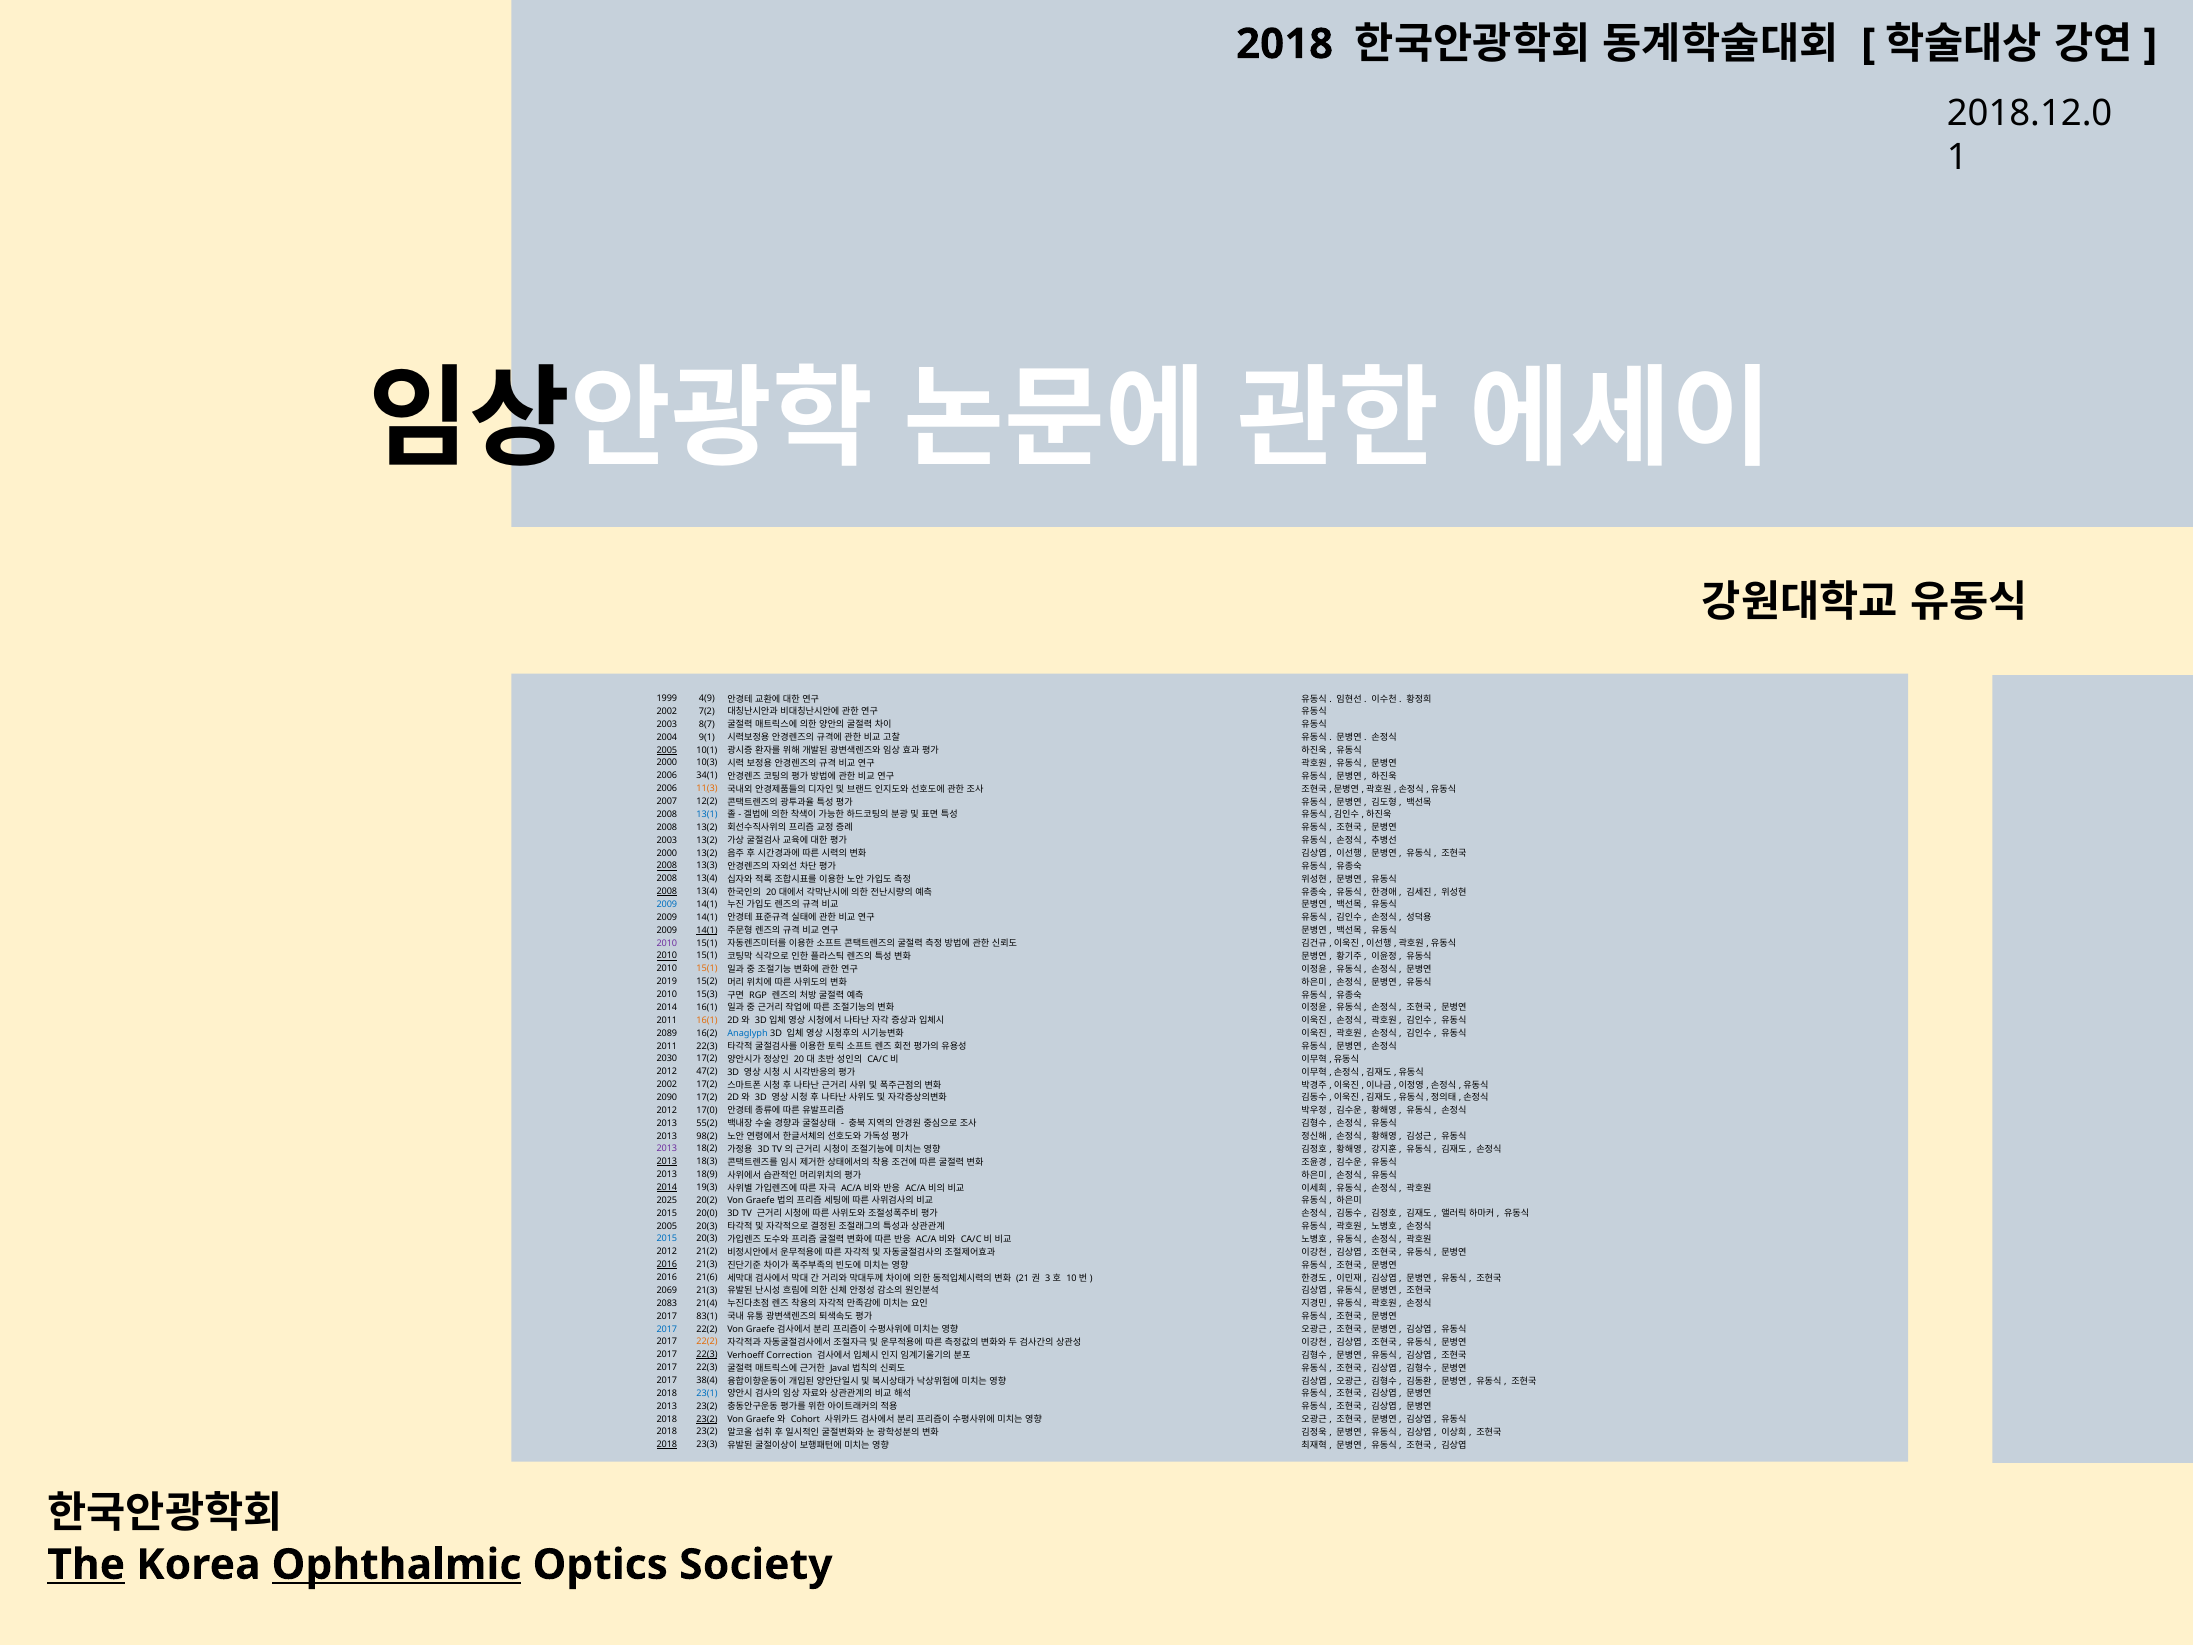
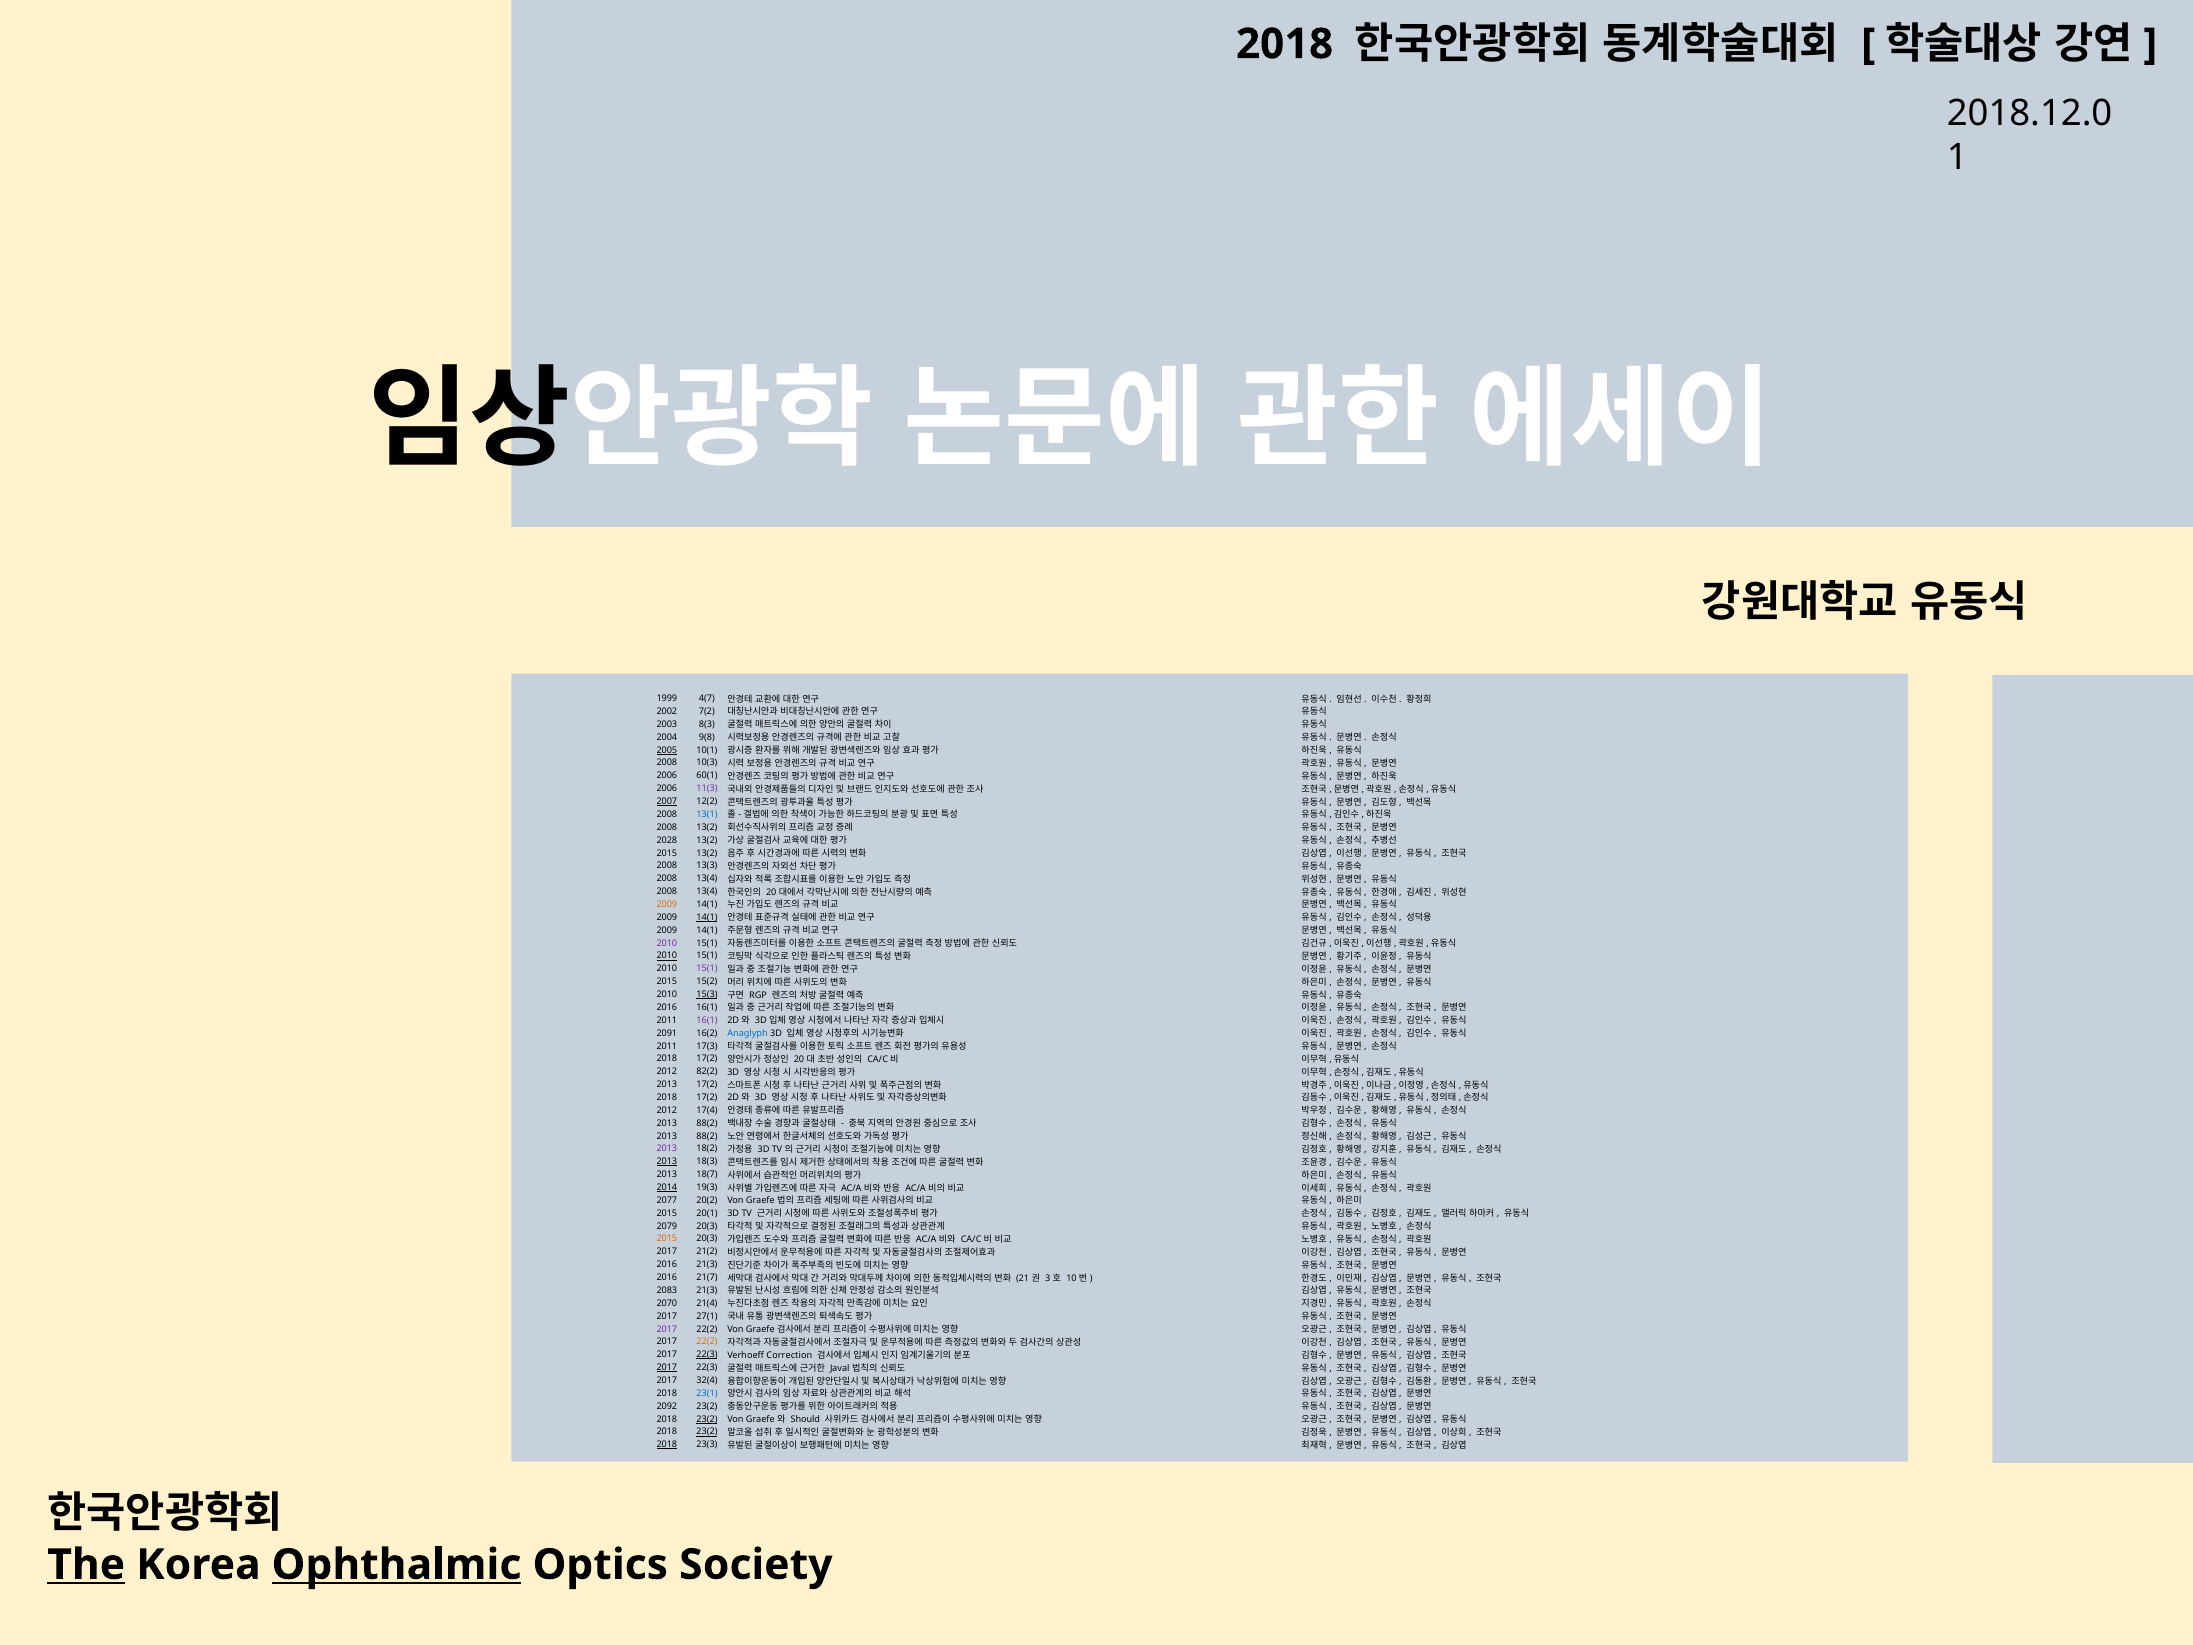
4(9: 4(9 -> 4(7
8(7: 8(7 -> 8(3
9(1: 9(1 -> 9(8
2000 at (667, 763): 2000 -> 2008
34(1: 34(1 -> 60(1
11(3 colour: orange -> purple
2007 underline: none -> present
2003 at (667, 840): 2003 -> 2028
2000 at (667, 853): 2000 -> 2015
2008 at (667, 866) underline: present -> none
2008 at (667, 891) underline: present -> none
2009 at (667, 904) colour: blue -> orange
14(1 at (707, 917) underline: none -> present
14(1 at (707, 930) underline: present -> none
15(1 at (707, 969) colour: orange -> purple
2019 at (667, 981): 2019 -> 2015
15(3 underline: none -> present
2014 at (667, 1007): 2014 -> 2016
16(1 at (707, 1020) colour: orange -> purple
2089: 2089 -> 2091
2011 22(3: 22(3 -> 17(3
2030 at (667, 1059): 2030 -> 2018
47(2: 47(2 -> 82(2
2002 at (667, 1084): 2002 -> 2013
2090 at (667, 1097): 2090 -> 2018
17(0: 17(0 -> 17(4
55(2 at (707, 1123): 55(2 -> 88(2
98(2 at (707, 1136): 98(2 -> 88(2
18(9: 18(9 -> 18(7
2025: 2025 -> 2077
20(0: 20(0 -> 20(1
2005 at (667, 1226): 2005 -> 2079
2015 at (667, 1239) colour: blue -> orange
2012 at (667, 1252): 2012 -> 2017
2016 at (667, 1265) underline: present -> none
21(6: 21(6 -> 21(7
2069: 2069 -> 2083
2083: 2083 -> 2070
83(1: 83(1 -> 27(1
2017 at (667, 1329) colour: blue -> purple
2017 at (667, 1367) underline: none -> present
38(4: 38(4 -> 32(4
2013 at (667, 1406): 2013 -> 2092
Cohort: Cohort -> Should
23(2 at (707, 1432) underline: none -> present
